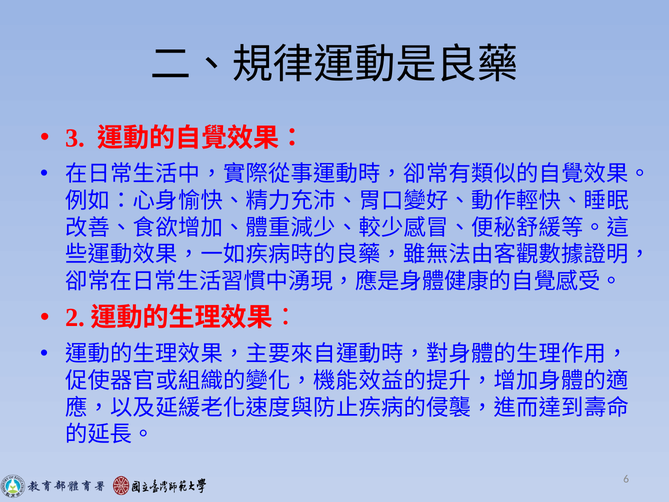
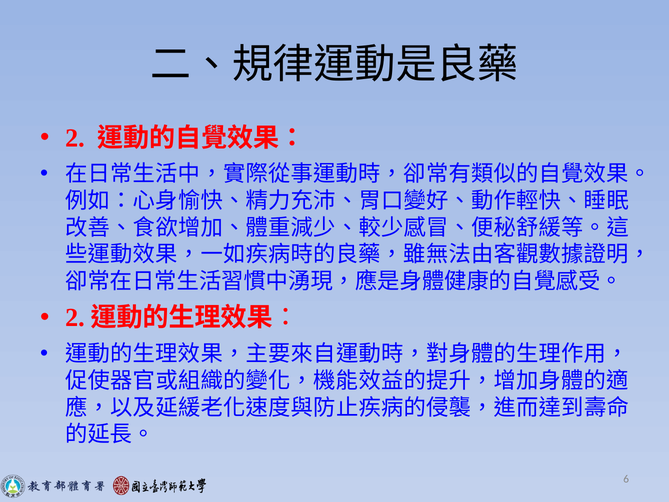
3 at (75, 138): 3 -> 2
